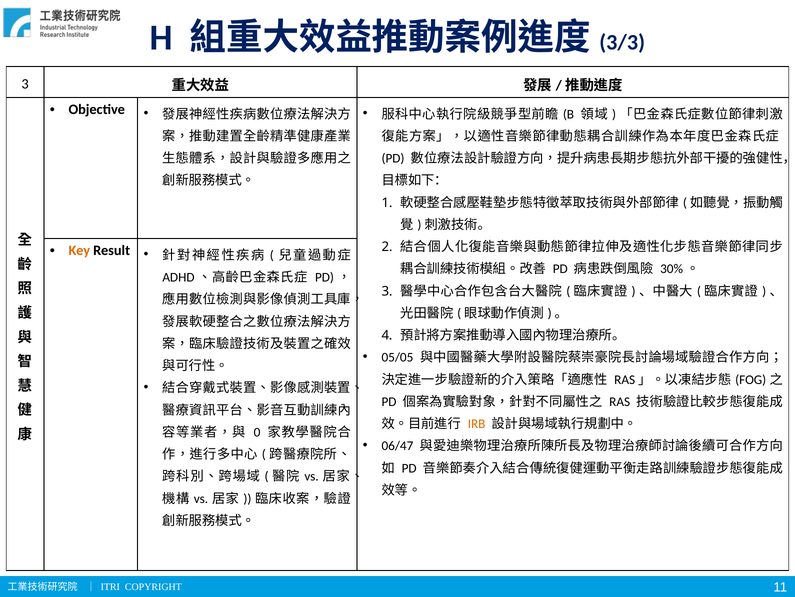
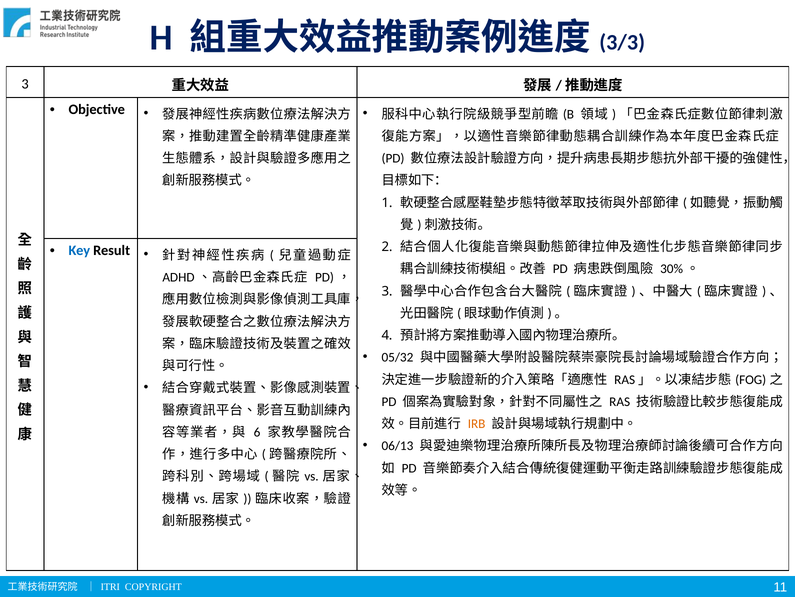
Key colour: orange -> blue
05/05: 05/05 -> 05/32
0: 0 -> 6
06/47: 06/47 -> 06/13
